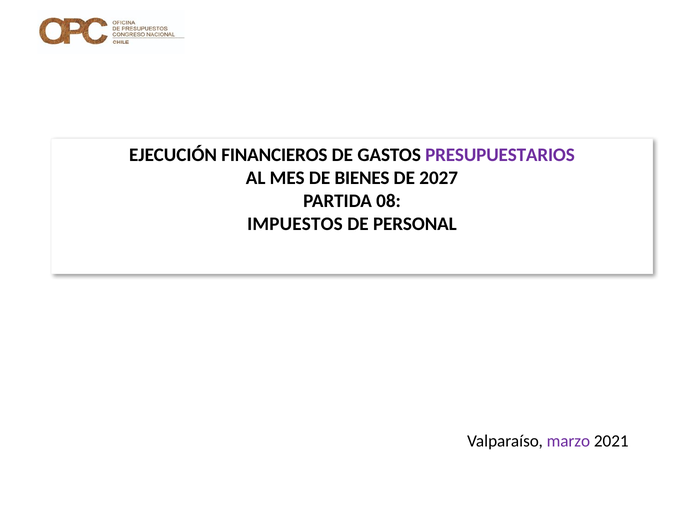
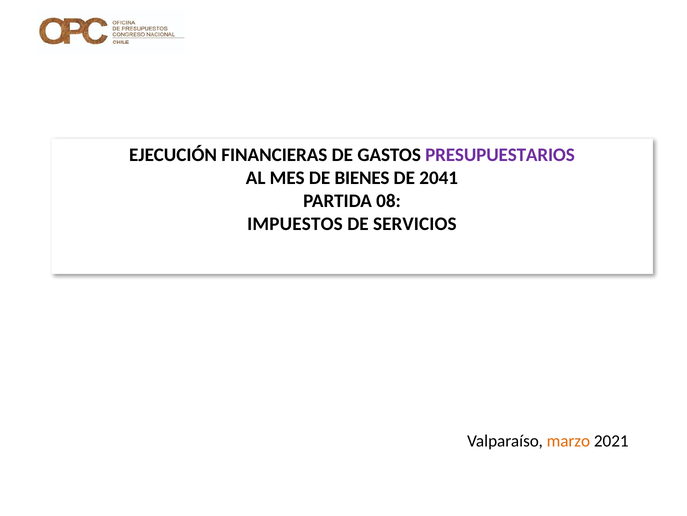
FINANCIEROS: FINANCIEROS -> FINANCIERAS
2027: 2027 -> 2041
PERSONAL: PERSONAL -> SERVICIOS
marzo colour: purple -> orange
